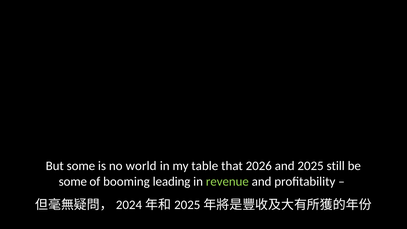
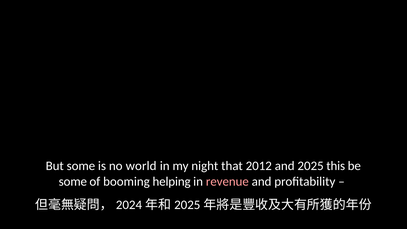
table: table -> night
2026: 2026 -> 2012
still: still -> this
leading: leading -> helping
revenue colour: light green -> pink
